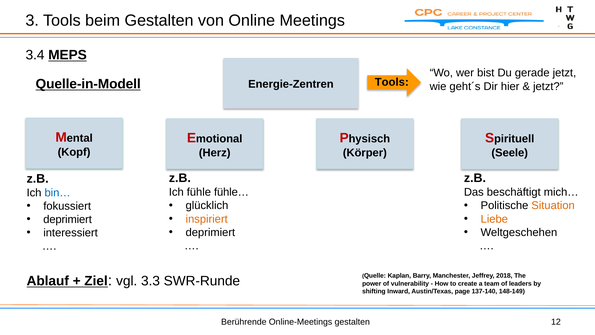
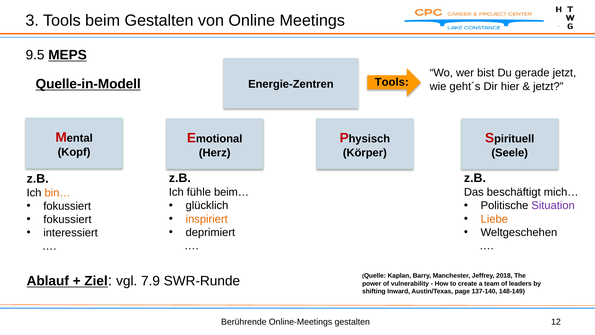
3.4: 3.4 -> 9.5
fühle…: fühle… -> beim…
bin… colour: blue -> orange
Situation colour: orange -> purple
deprimiert at (68, 219): deprimiert -> fokussiert
3.3: 3.3 -> 7.9
